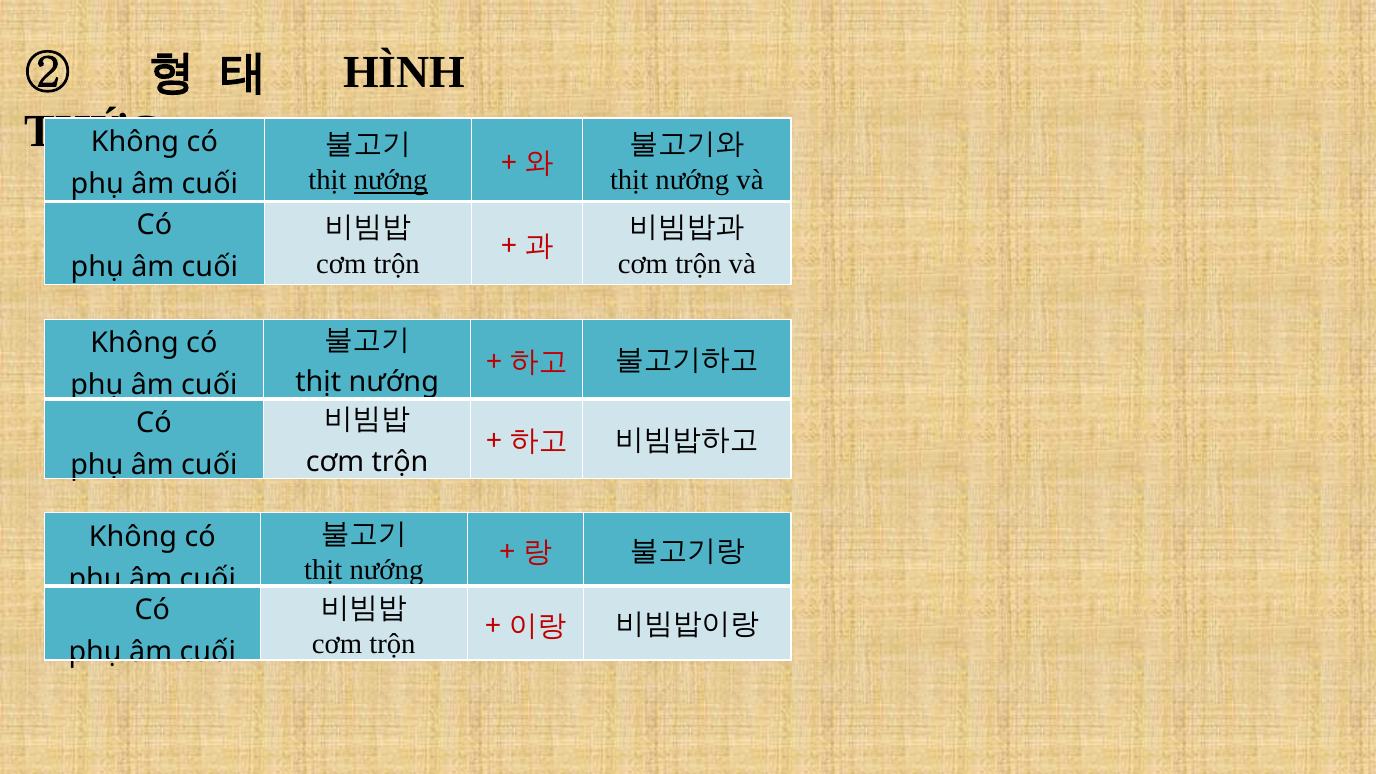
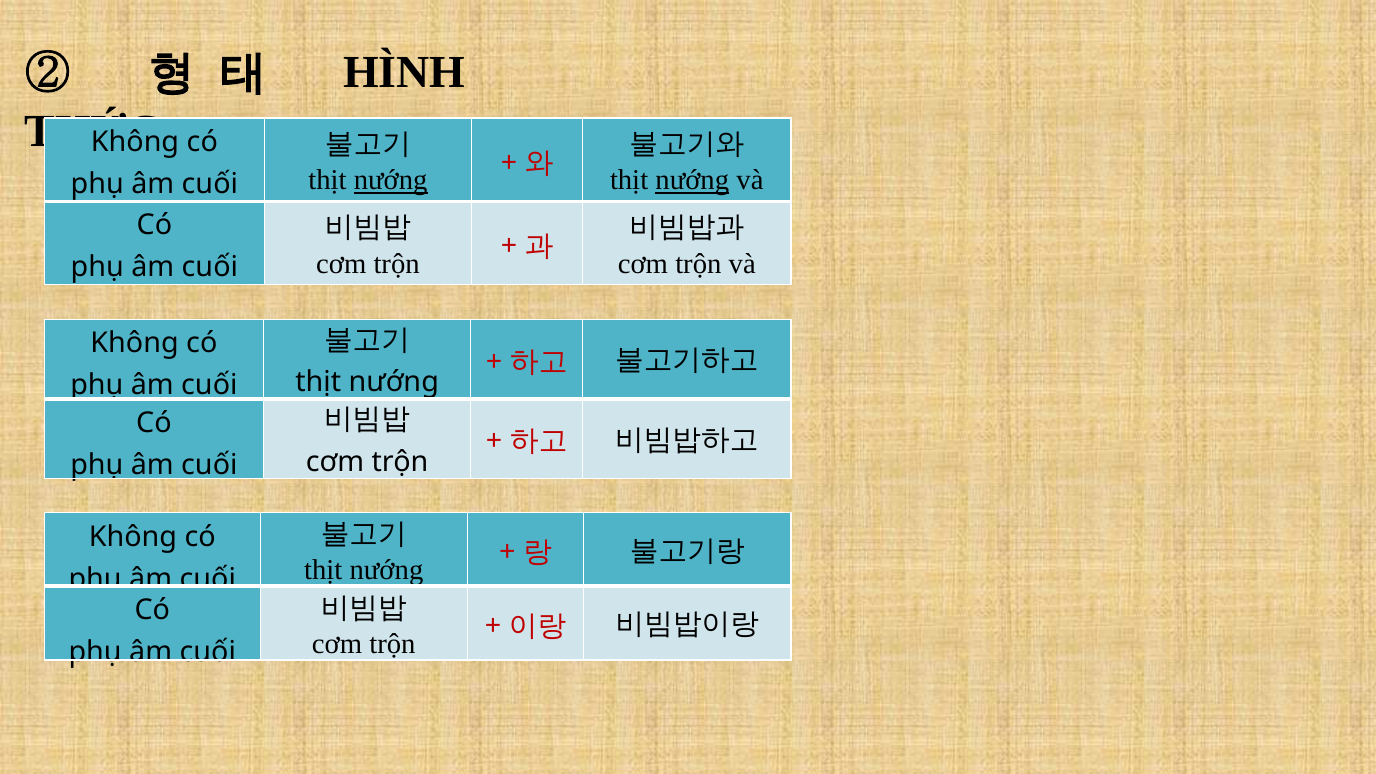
nướng at (692, 180) underline: none -> present
